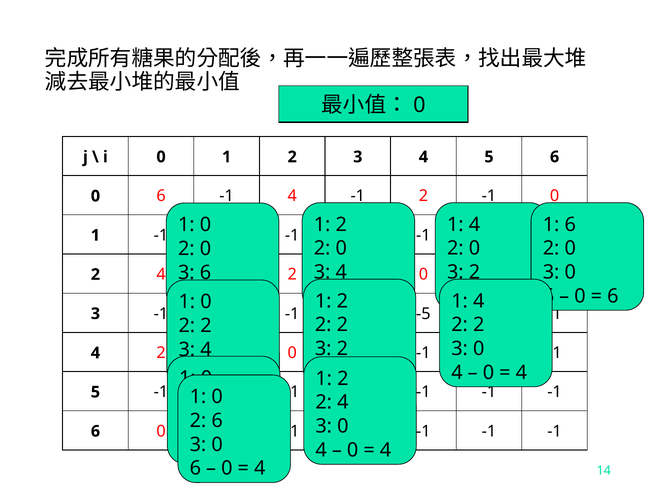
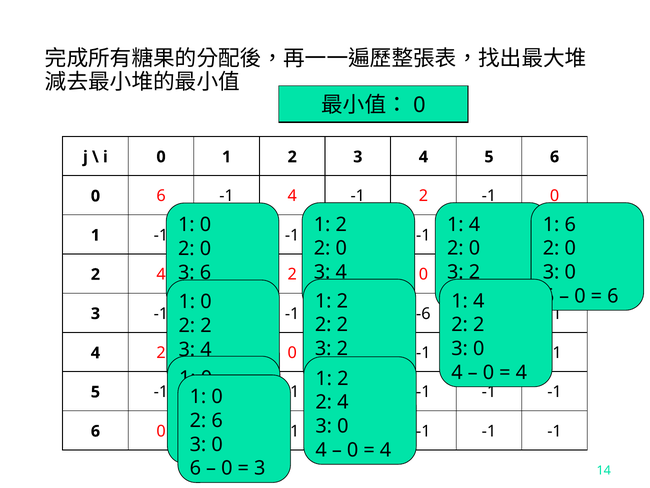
-5: -5 -> -6
4 at (260, 468): 4 -> 3
